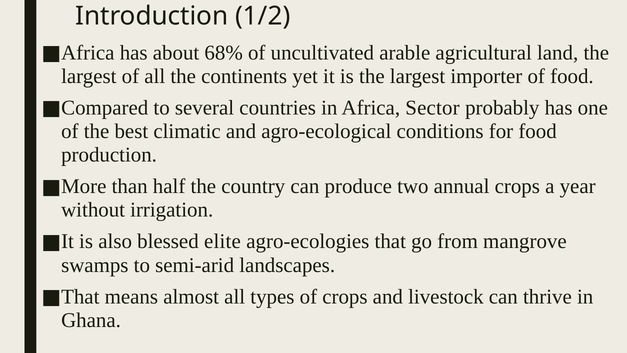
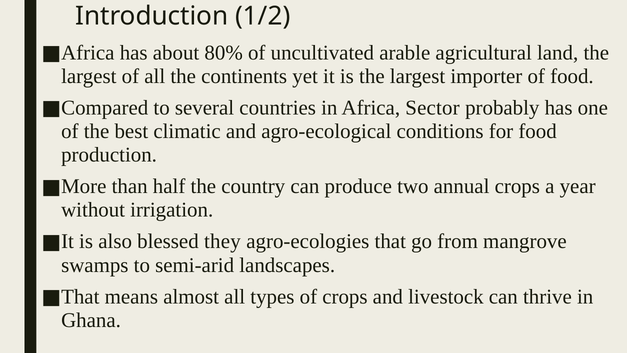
68%: 68% -> 80%
elite: elite -> they
